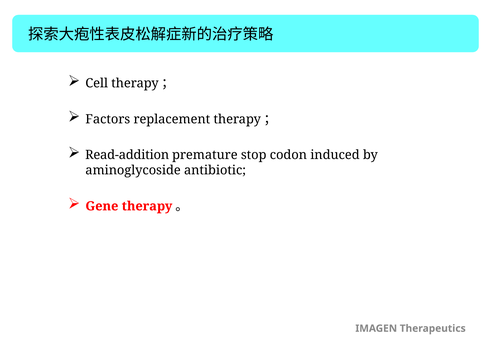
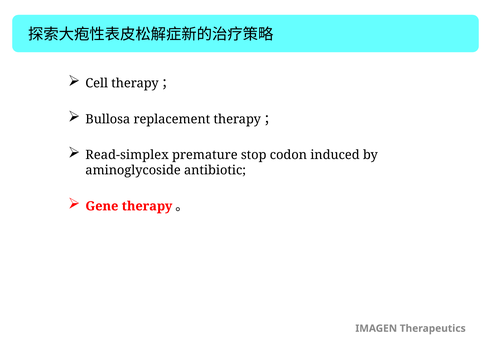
Factors: Factors -> Bullosa
Read-addition: Read-addition -> Read-simplex
